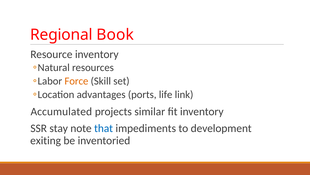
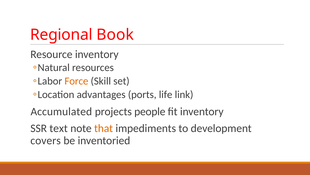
similar: similar -> people
stay: stay -> text
that colour: blue -> orange
exiting: exiting -> covers
